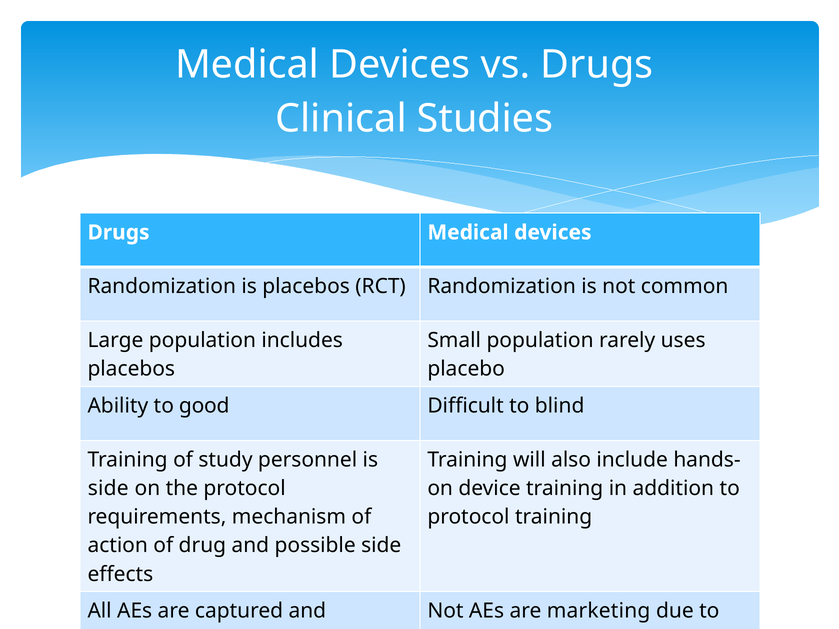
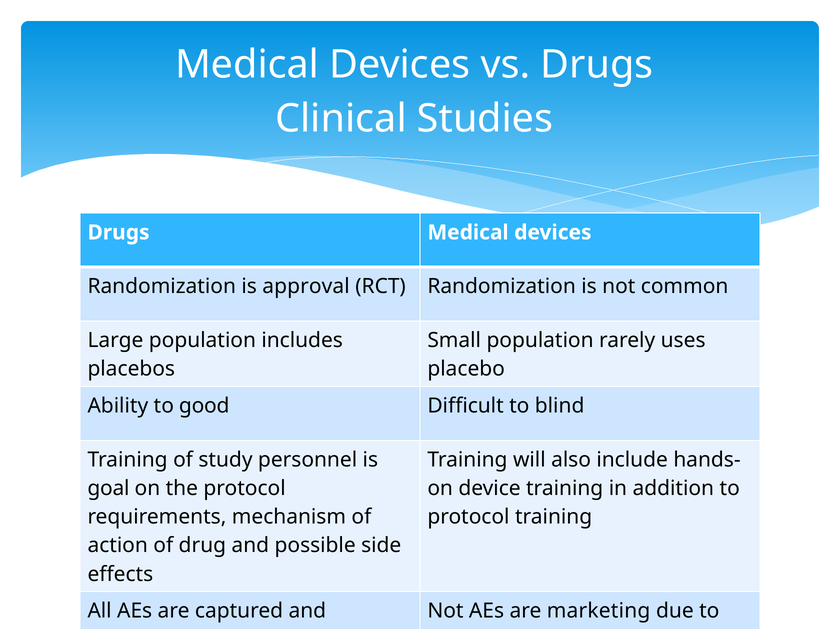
is placebos: placebos -> approval
side at (108, 489): side -> goal
